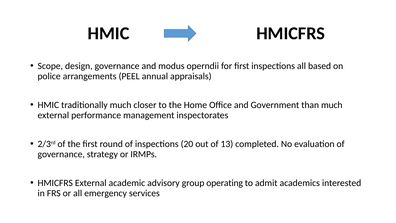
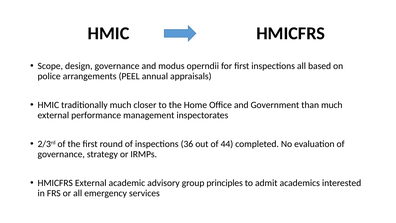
20: 20 -> 36
13: 13 -> 44
operating: operating -> principles
